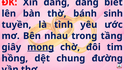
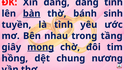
biết: biết -> tinh
bàn underline: none -> present
đường: đường -> nương
